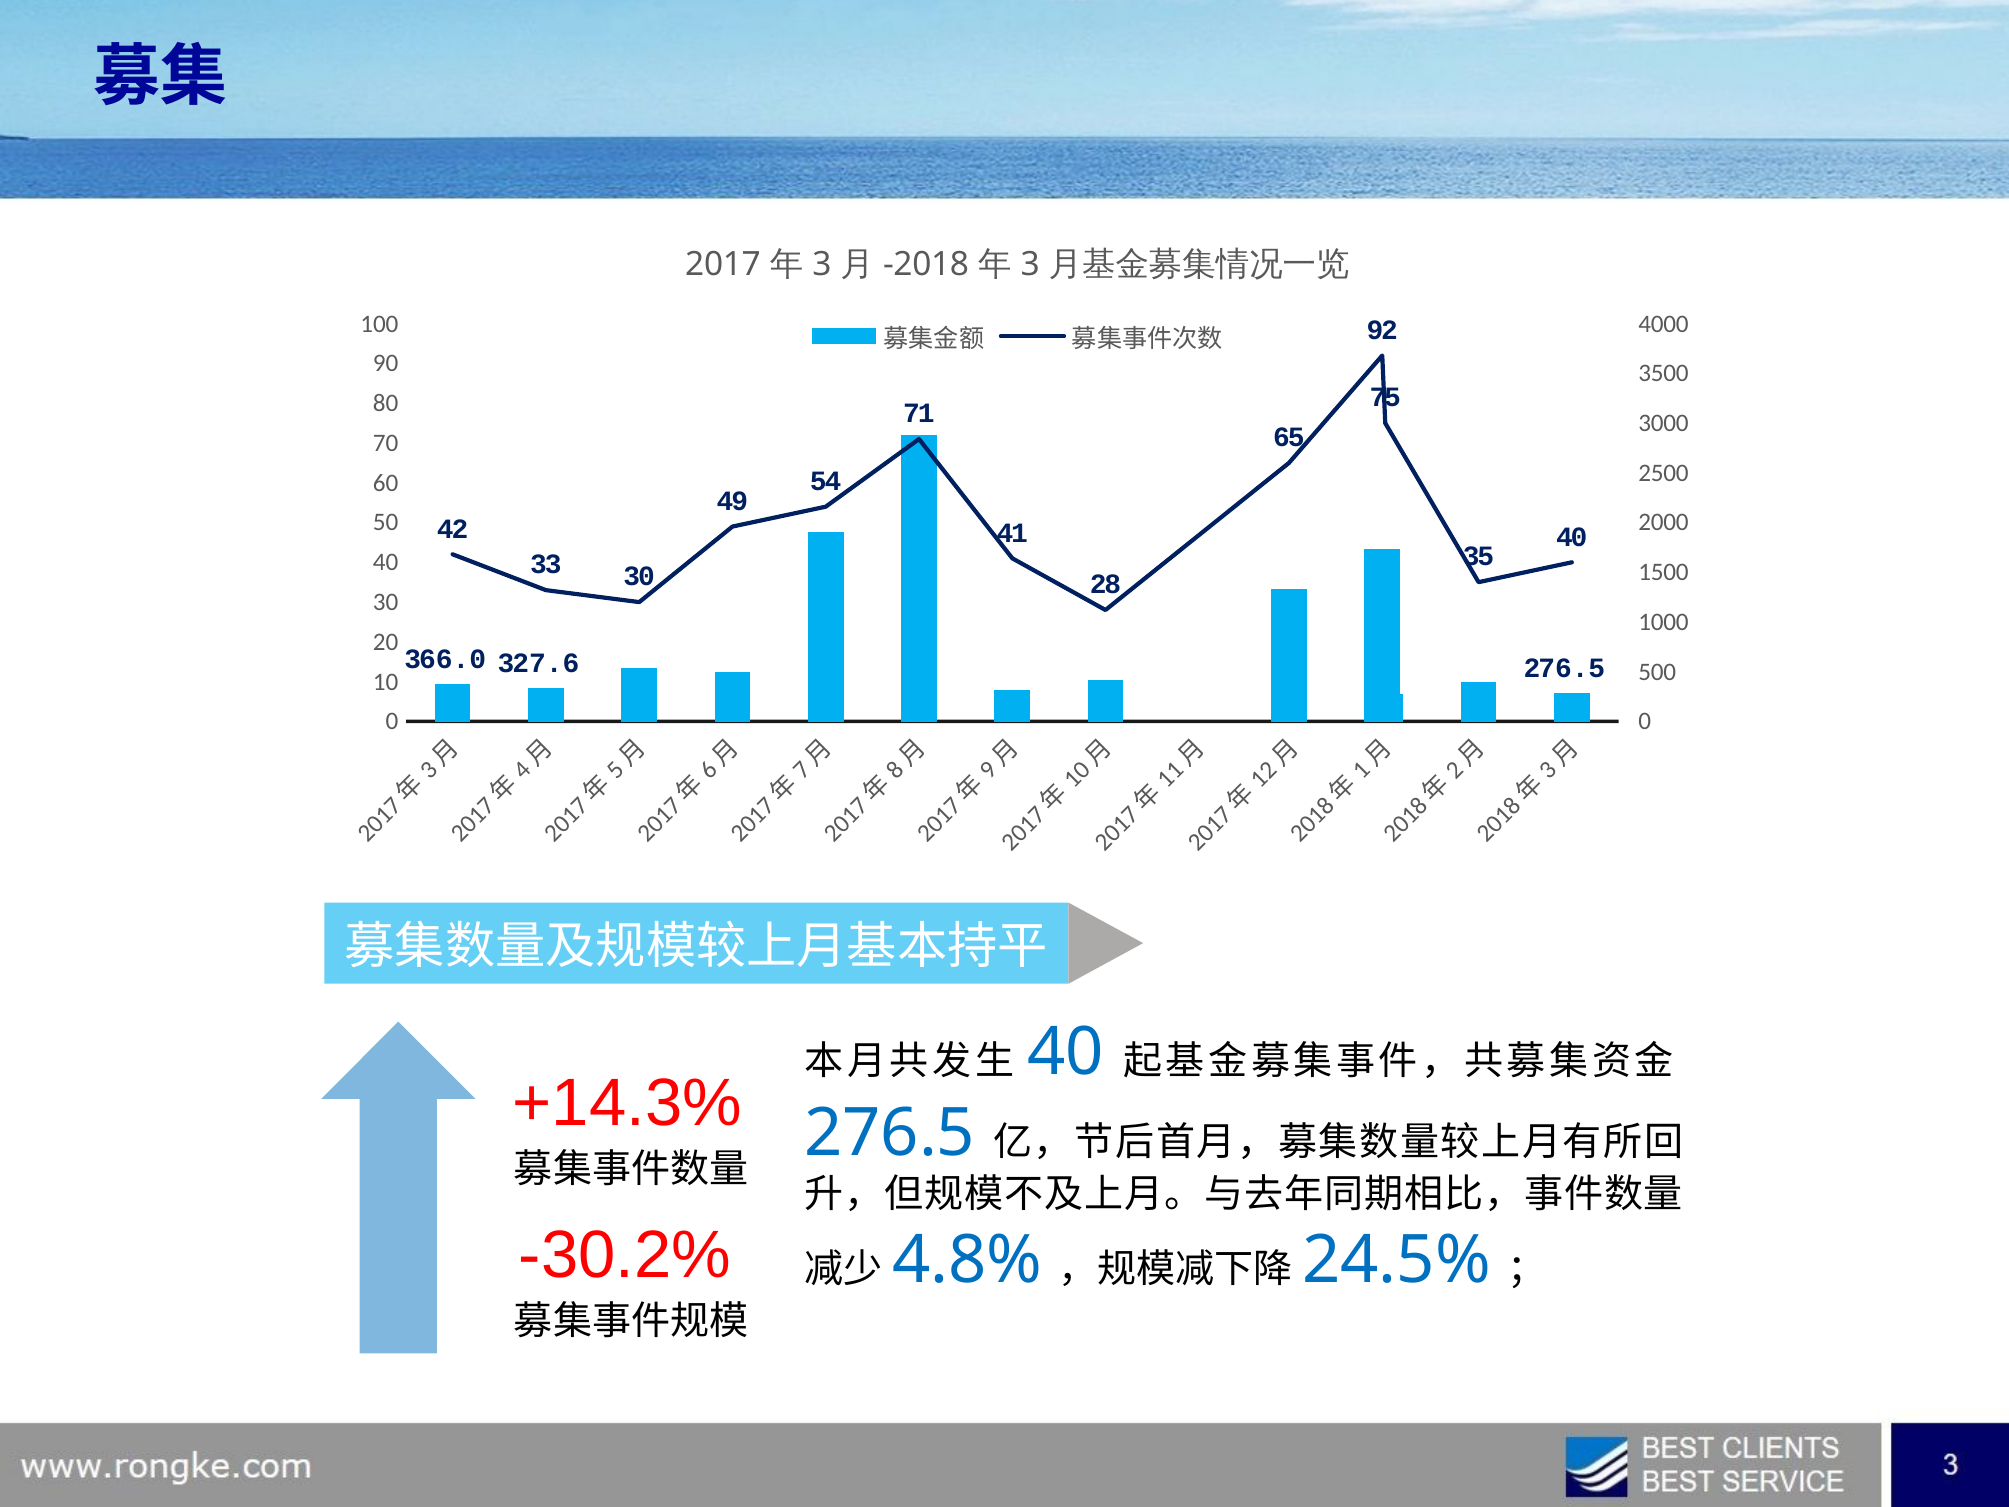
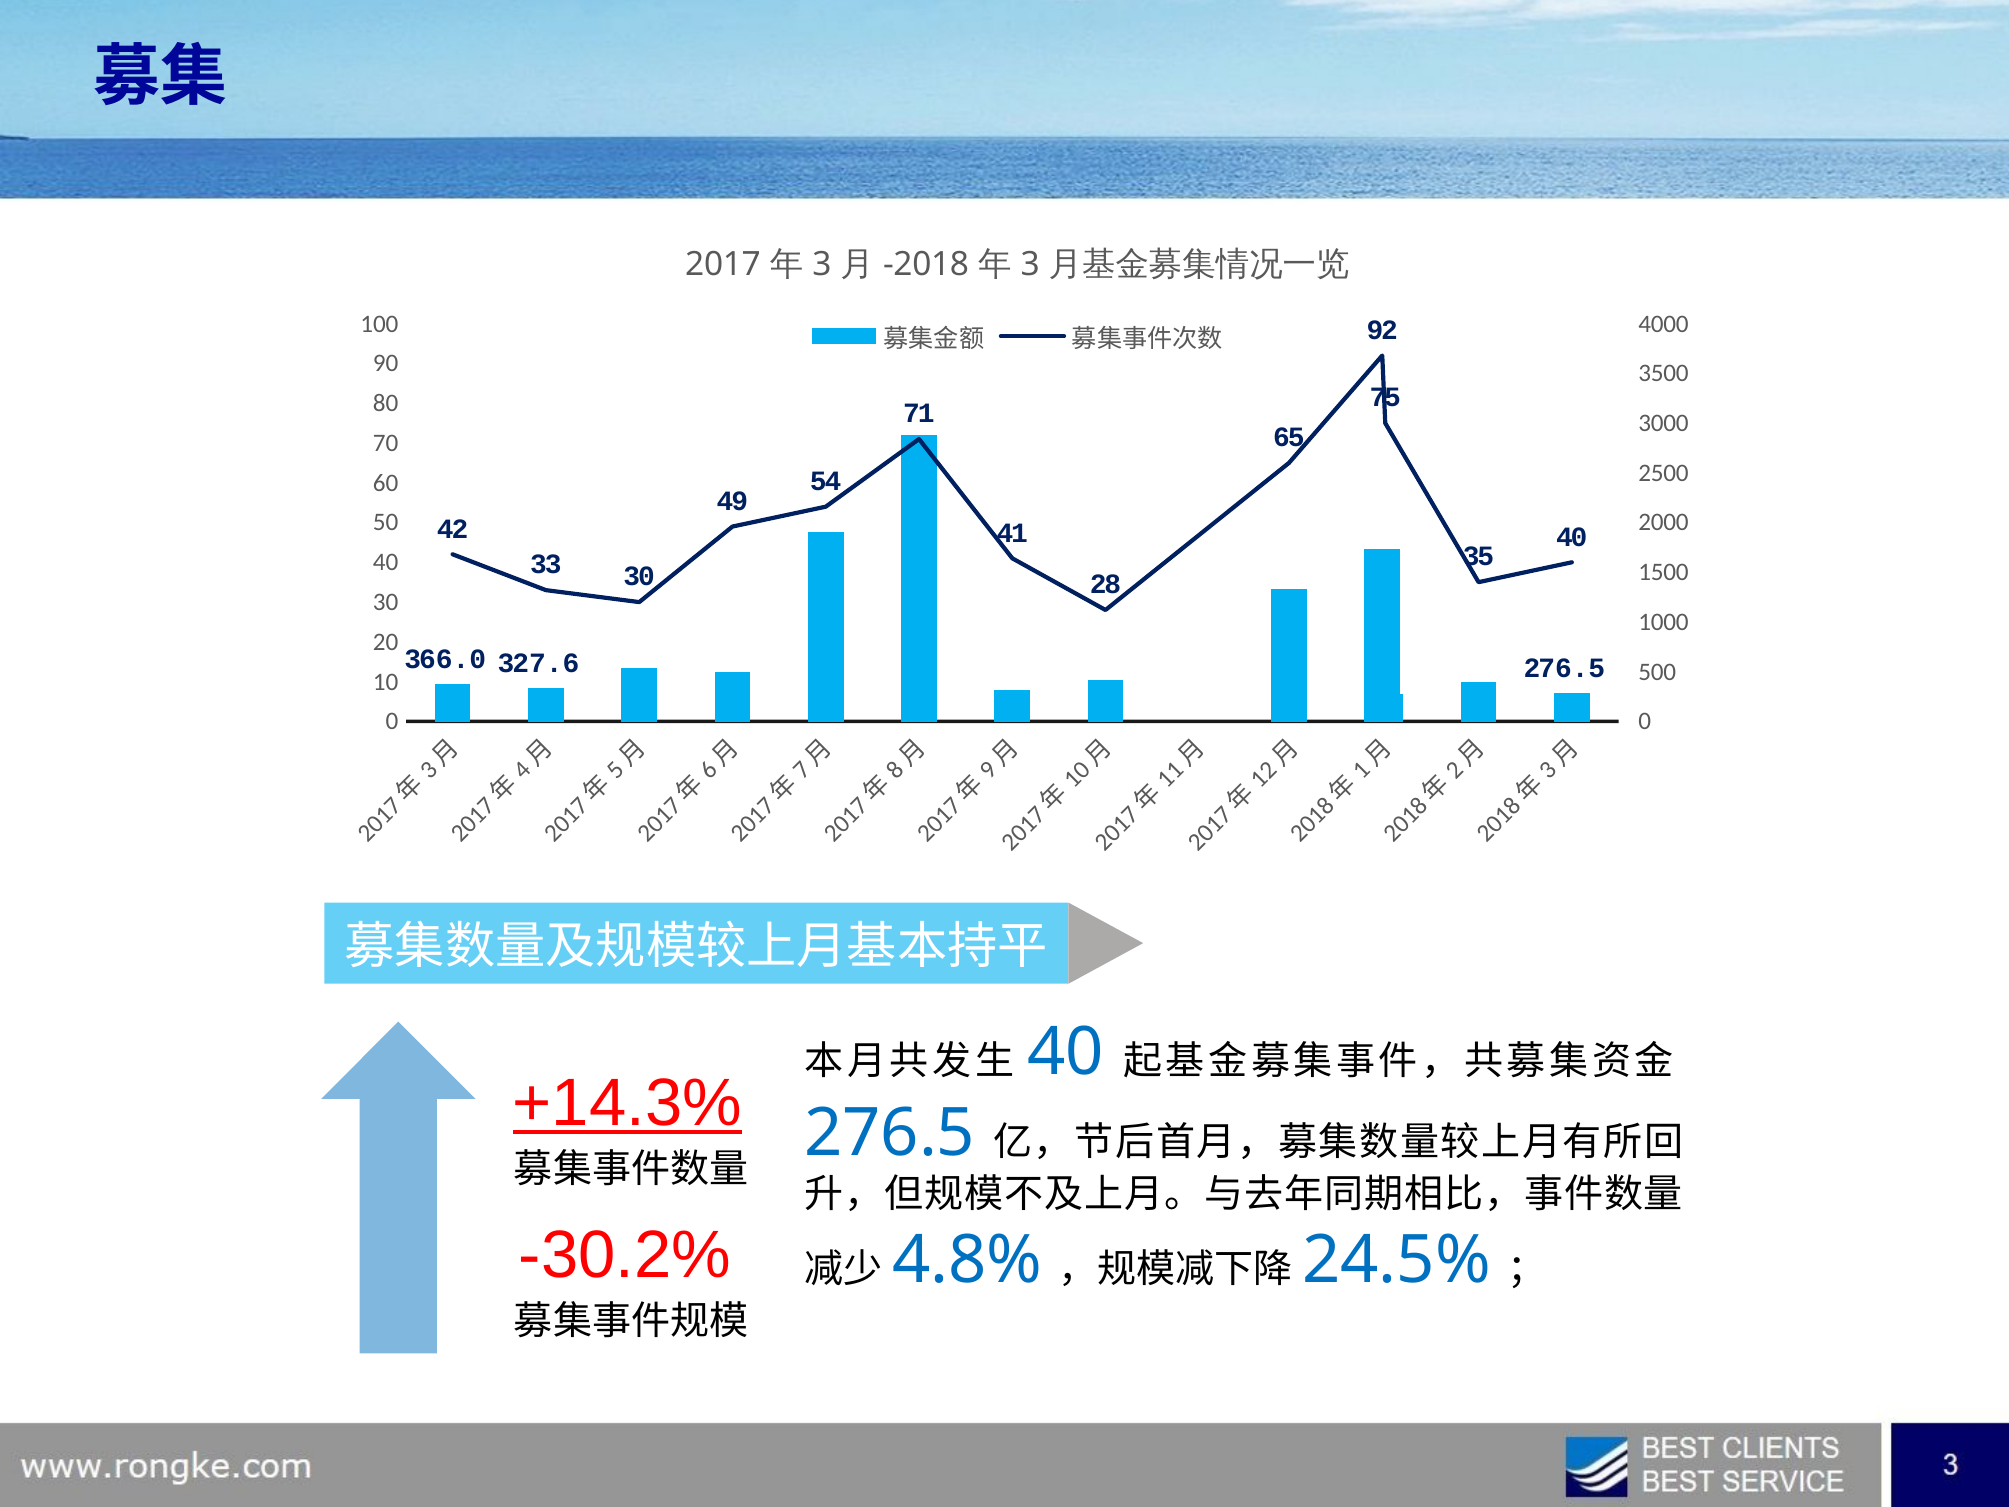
+14.3% underline: none -> present
